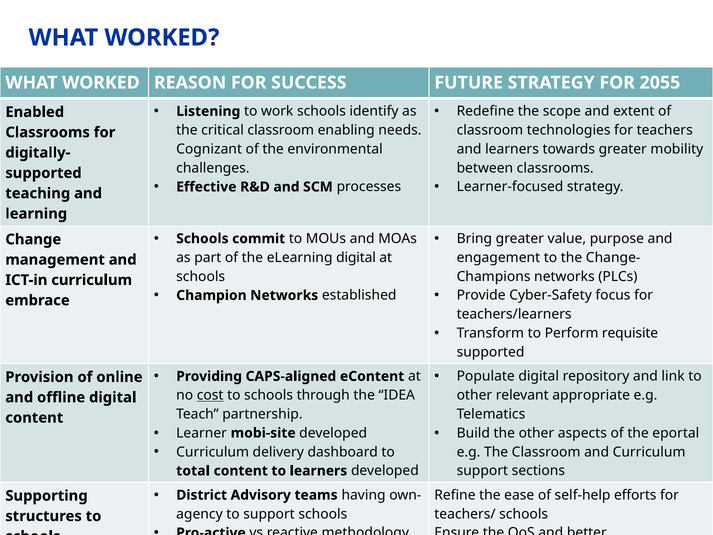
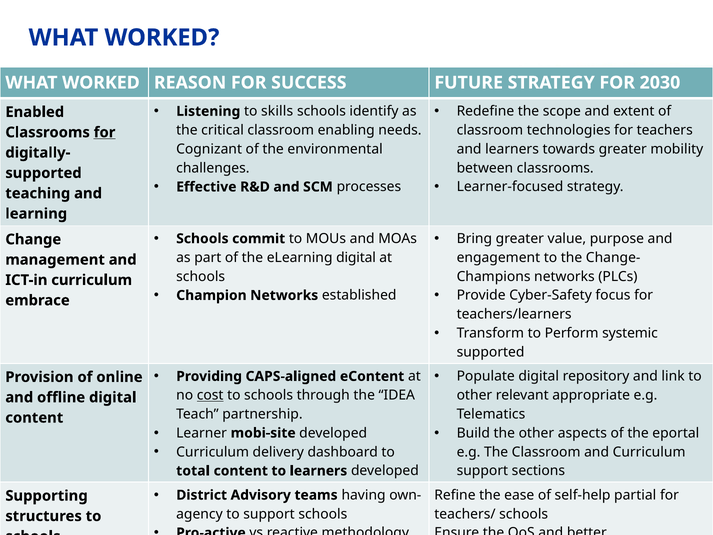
2055: 2055 -> 2030
to work: work -> skills
for at (105, 132) underline: none -> present
Perform requisite: requisite -> systemic
efforts: efforts -> partial
